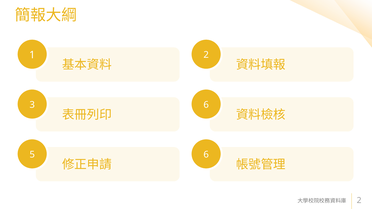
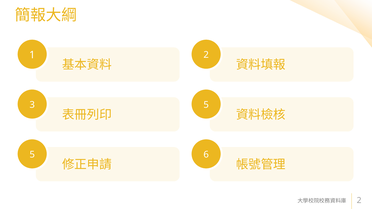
3 6: 6 -> 5
